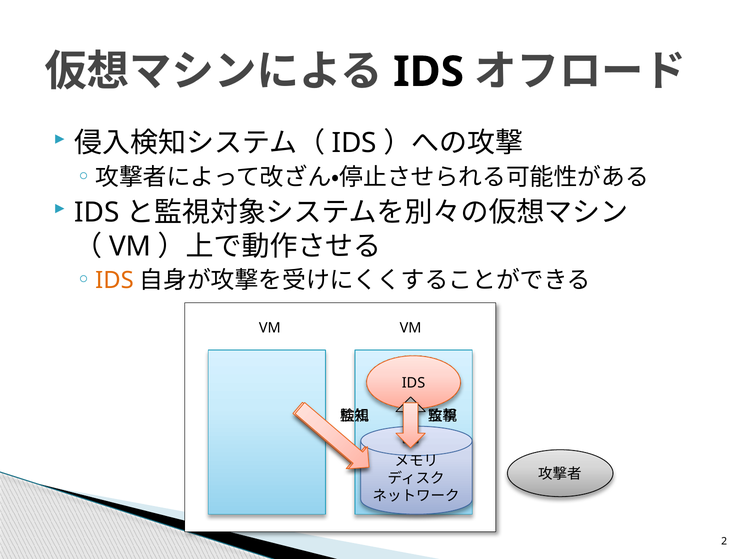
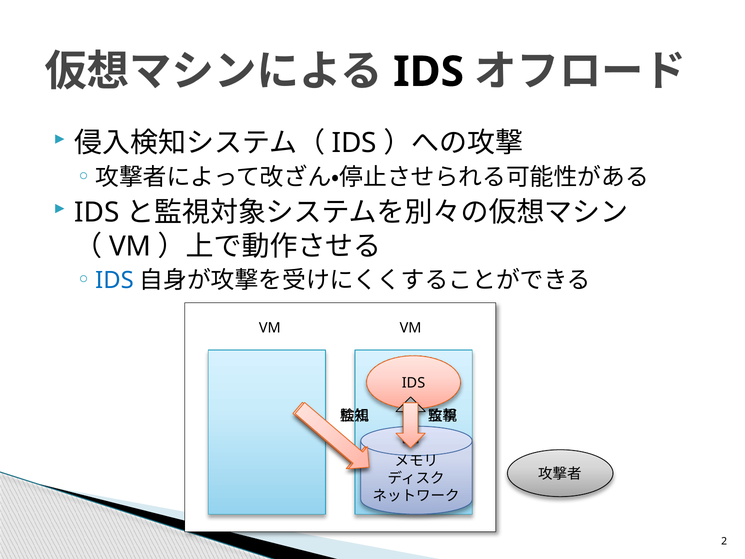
IDS at (114, 280) colour: orange -> blue
